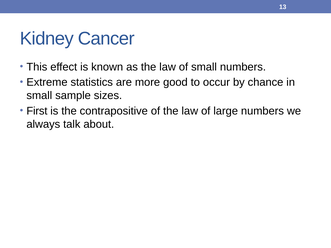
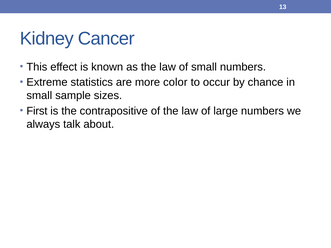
good: good -> color
